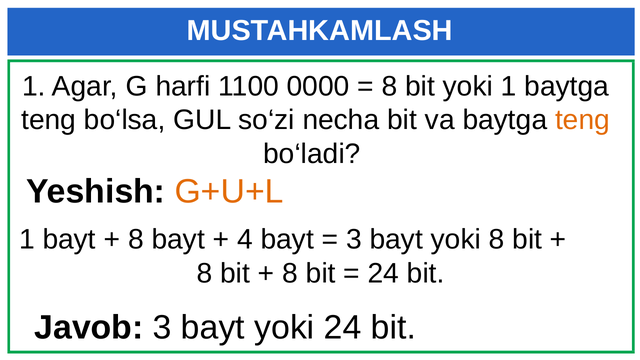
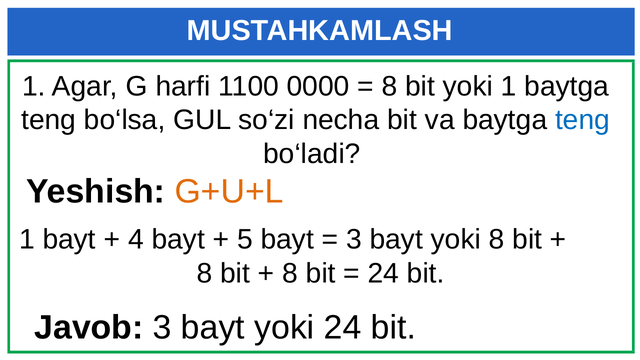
teng at (583, 120) colour: orange -> blue
8 at (136, 239): 8 -> 4
4: 4 -> 5
